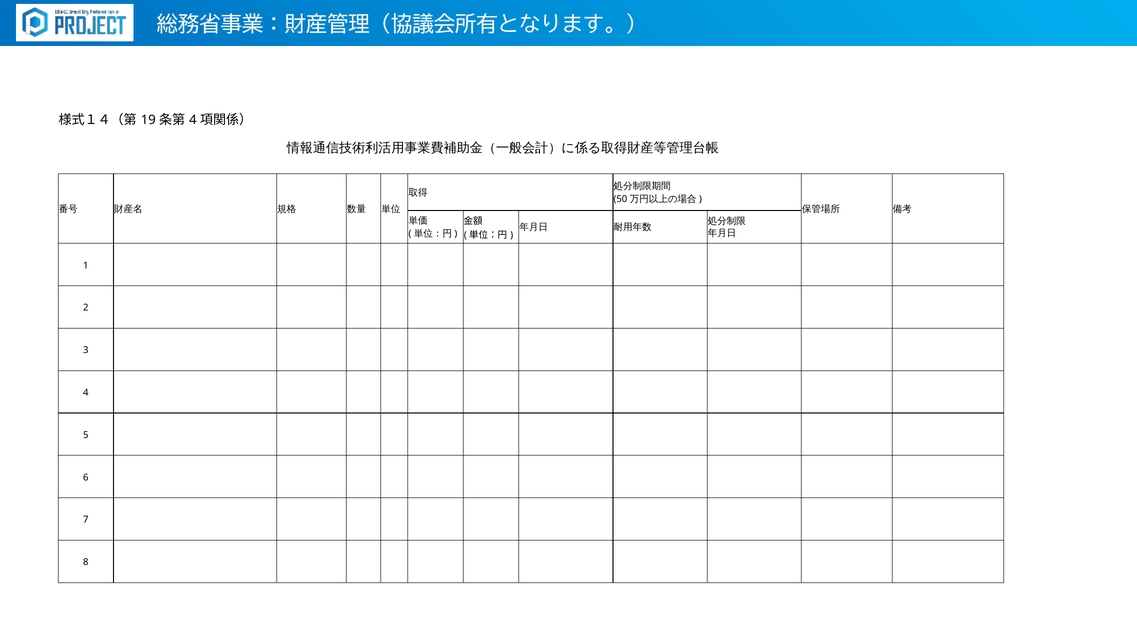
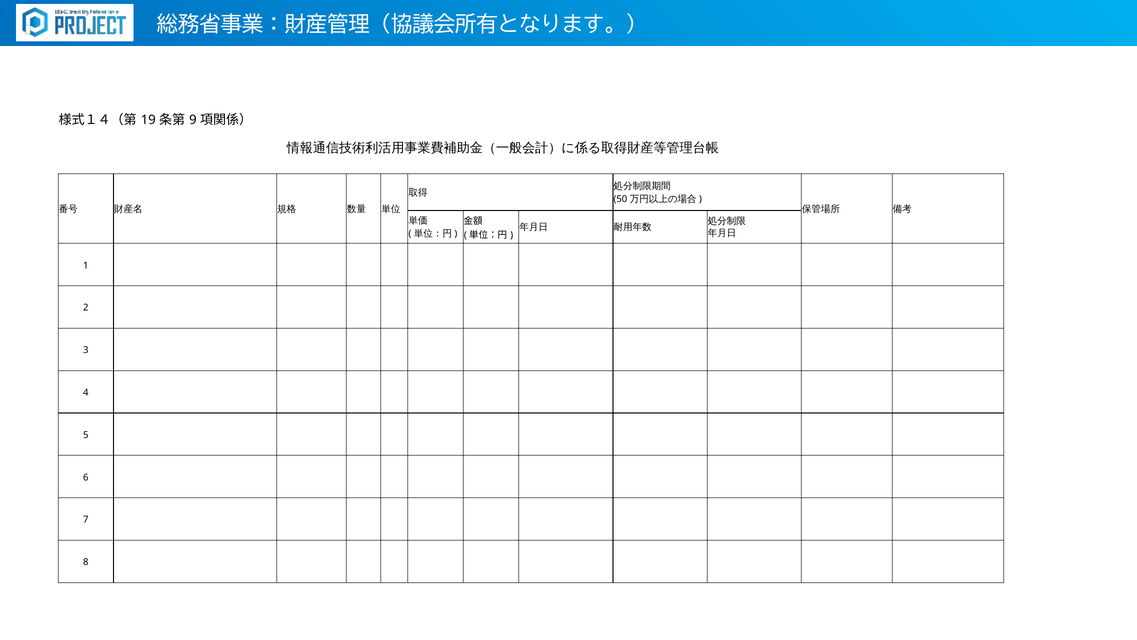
4 at (193, 120): 4 -> 9
